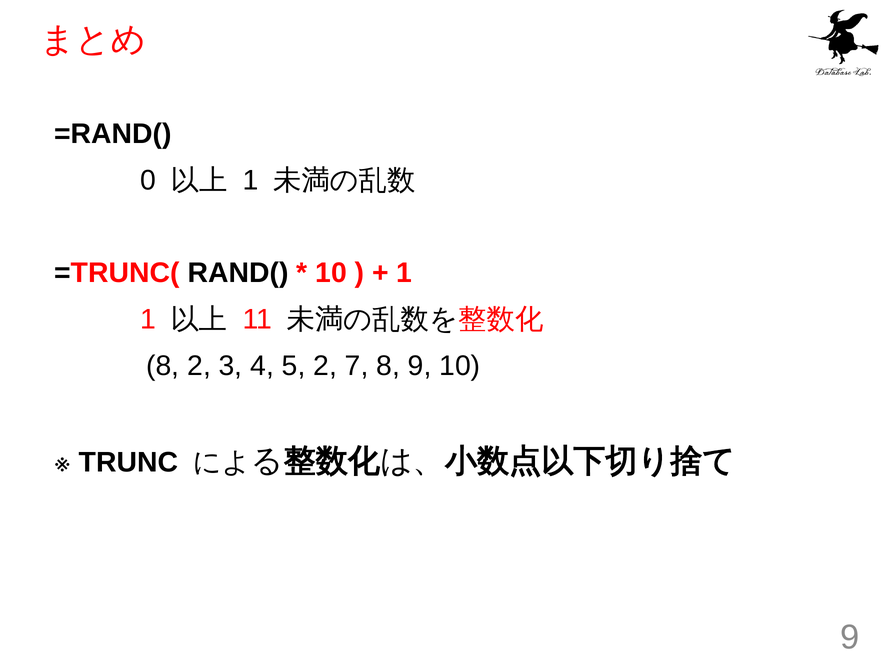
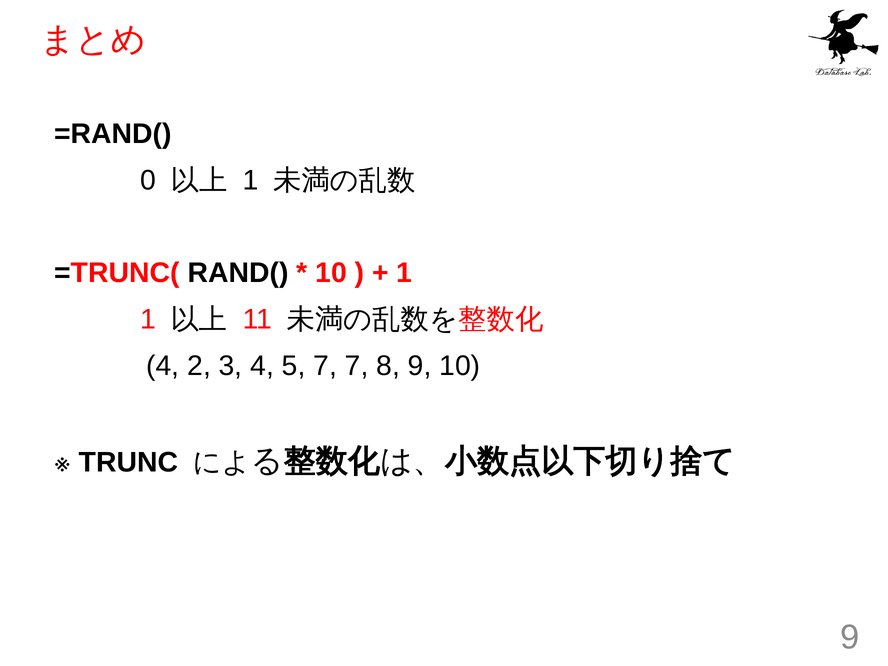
8 at (163, 366): 8 -> 4
5 2: 2 -> 7
